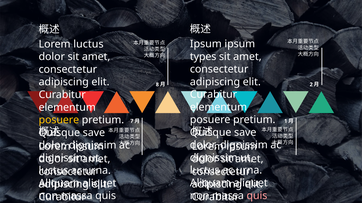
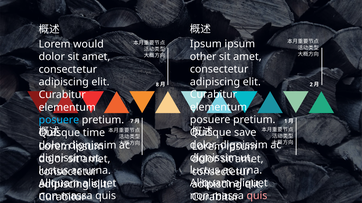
Lorem luctus: luctus -> would
types: types -> other
posuere at (59, 120) colour: yellow -> light blue
save at (94, 133): save -> time
